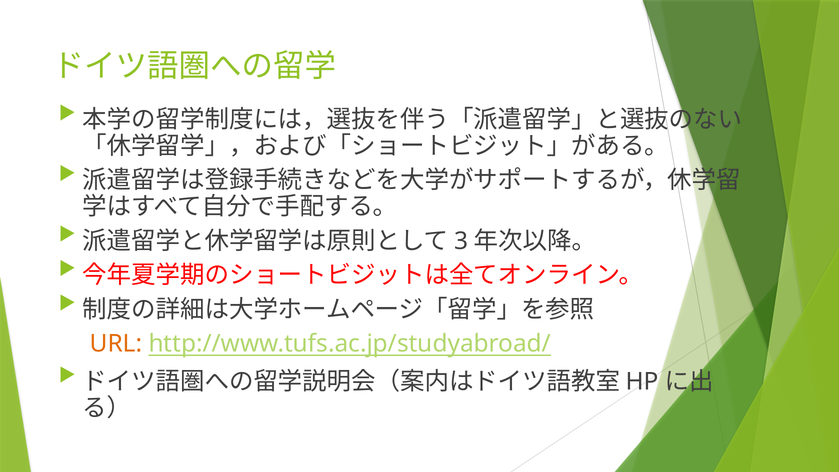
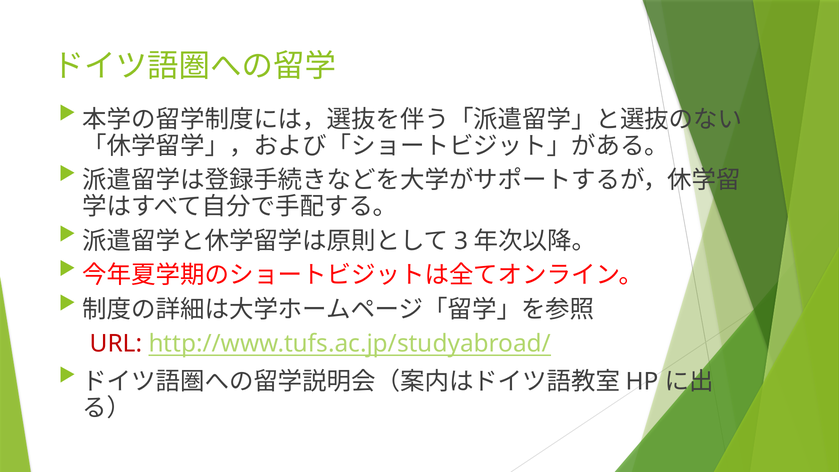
URL colour: orange -> red
